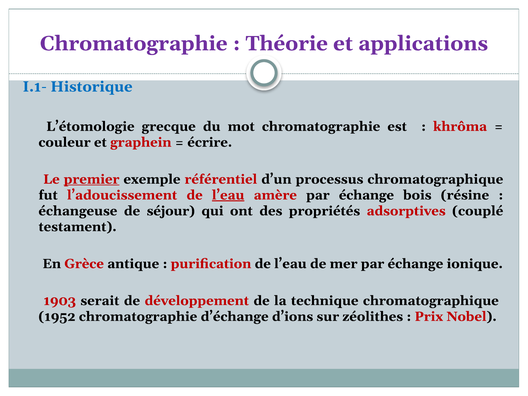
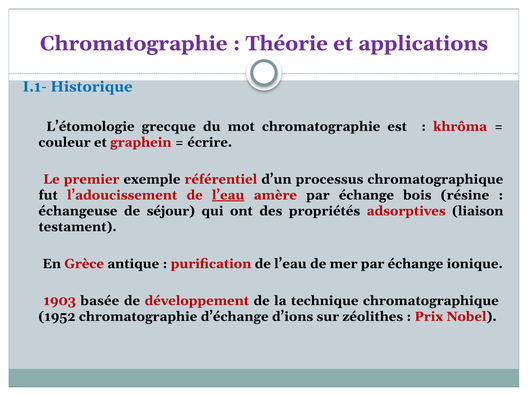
premier underline: present -> none
couplé: couplé -> liaison
serait: serait -> basée
